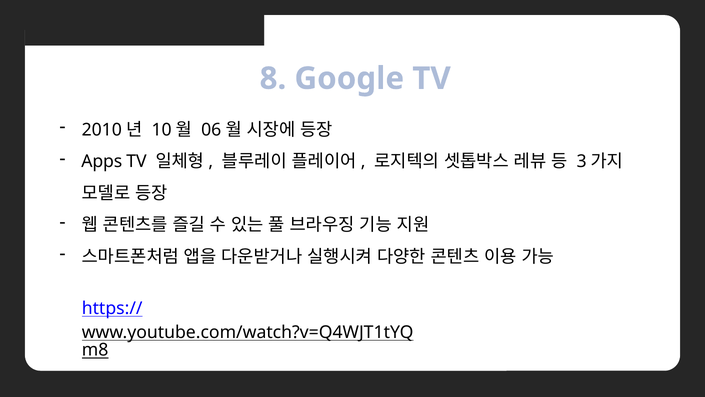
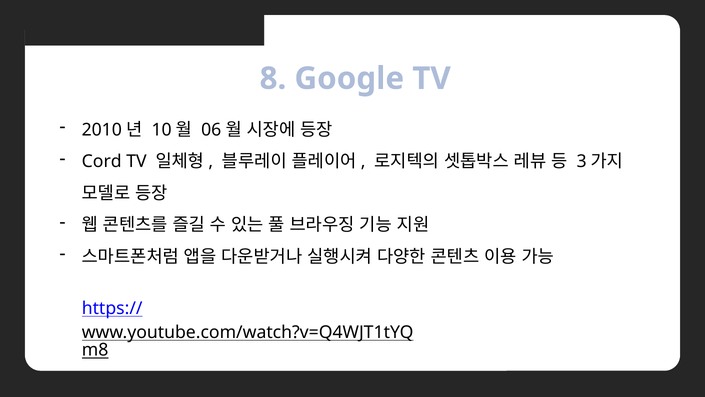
Apps: Apps -> Cord
